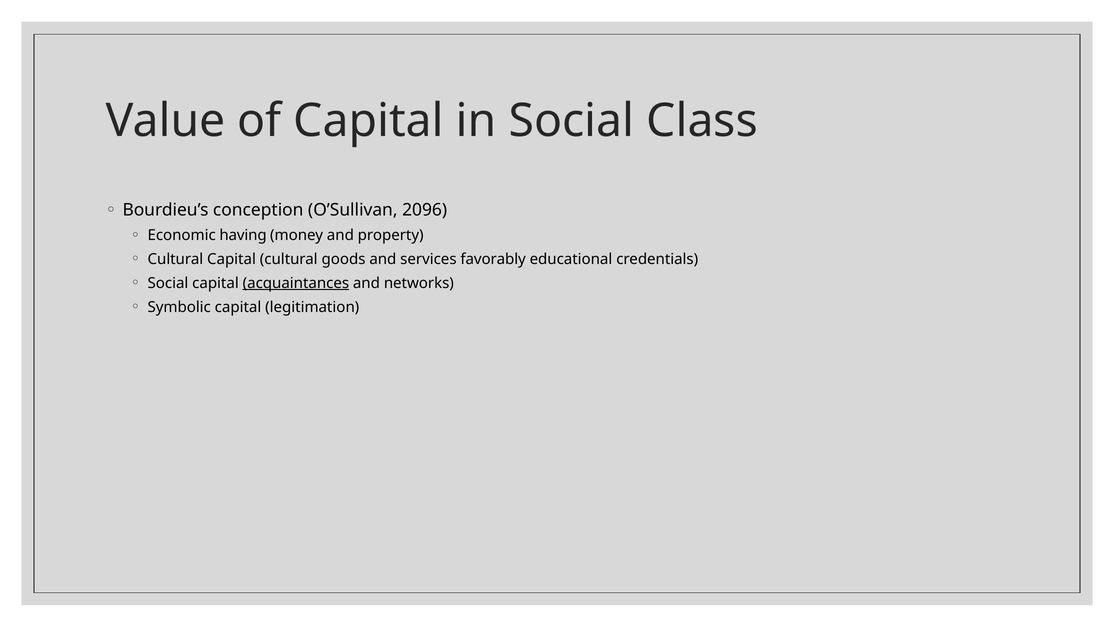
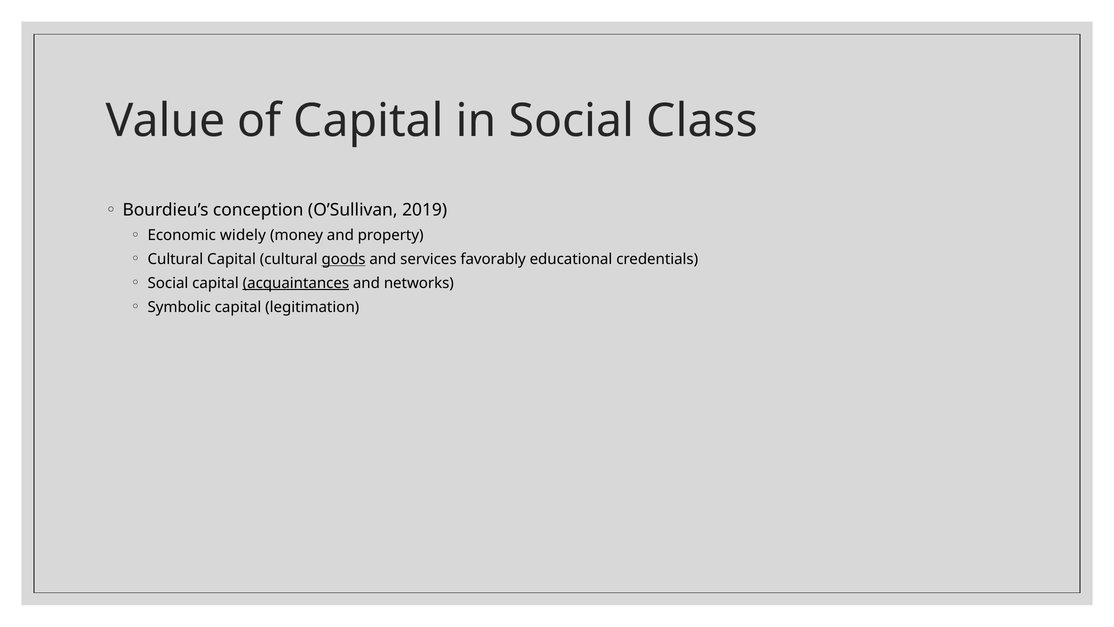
2096: 2096 -> 2019
having: having -> widely
goods underline: none -> present
